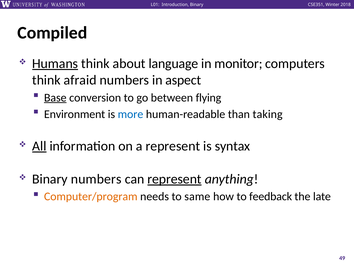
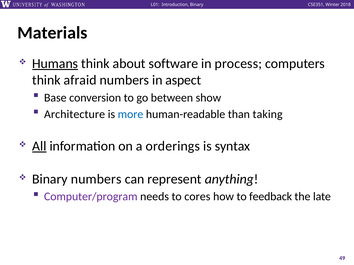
Compiled: Compiled -> Materials
language: language -> software
monitor: monitor -> process
Base underline: present -> none
flying: flying -> show
Environment: Environment -> Architecture
a represent: represent -> orderings
represent at (175, 179) underline: present -> none
Computer/program colour: orange -> purple
same: same -> cores
